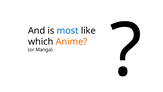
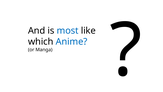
Anime colour: orange -> blue
